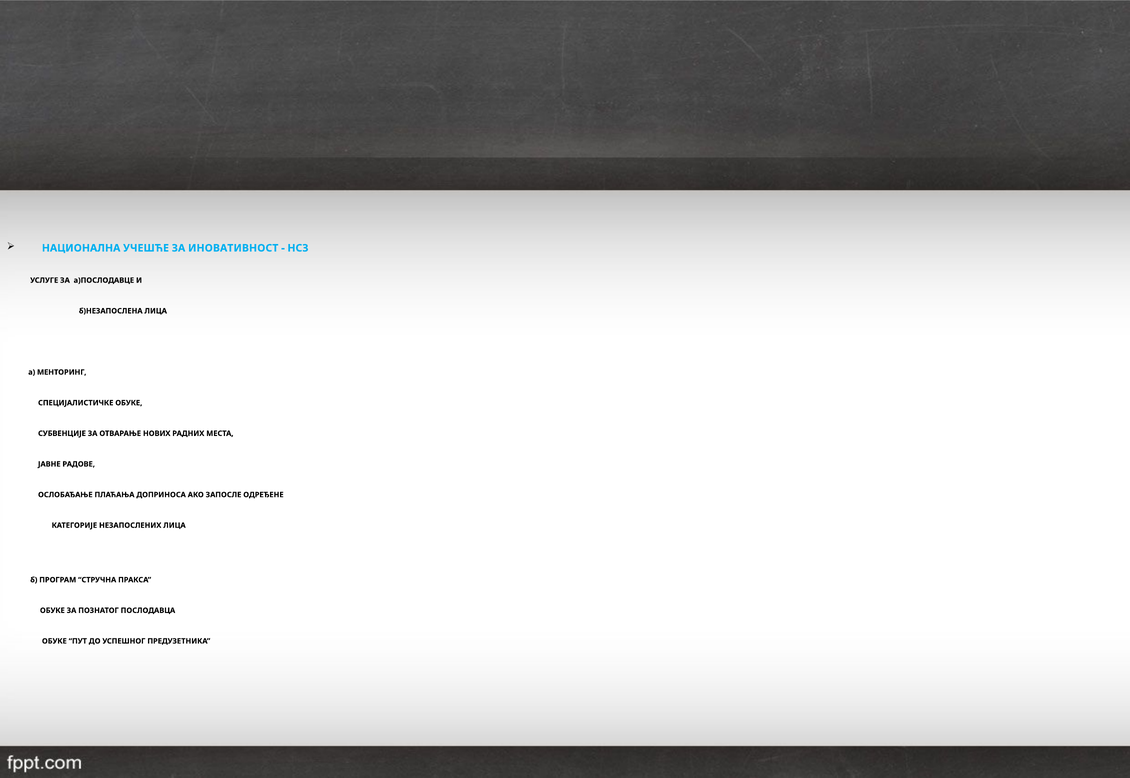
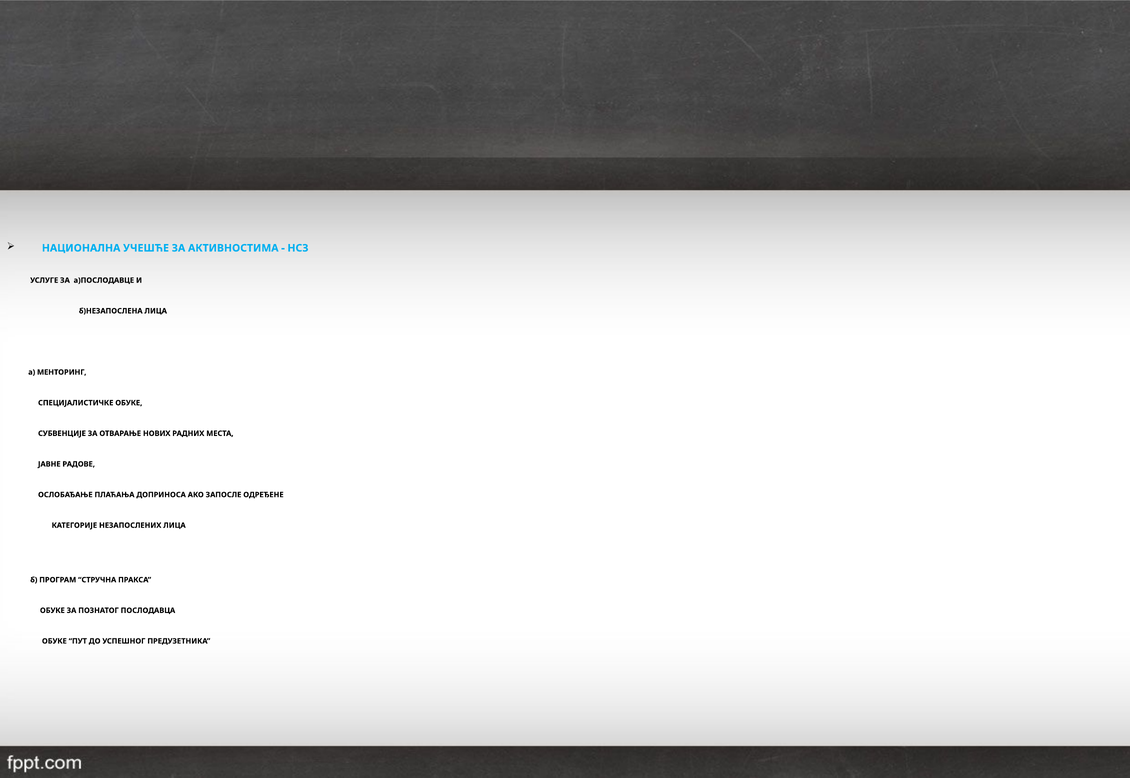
ИНОВАТИВНОСТ: ИНОВАТИВНОСТ -> АКТИВНОСТИМА
